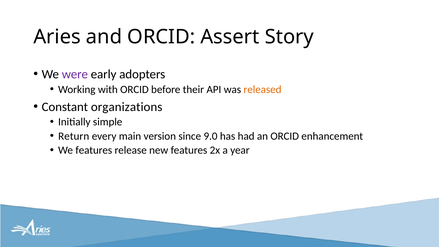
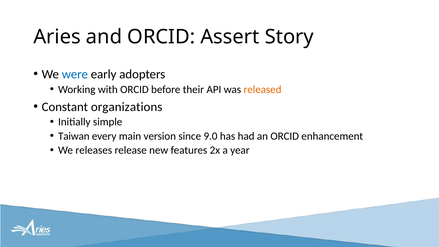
were colour: purple -> blue
Return: Return -> Taiwan
We features: features -> releases
